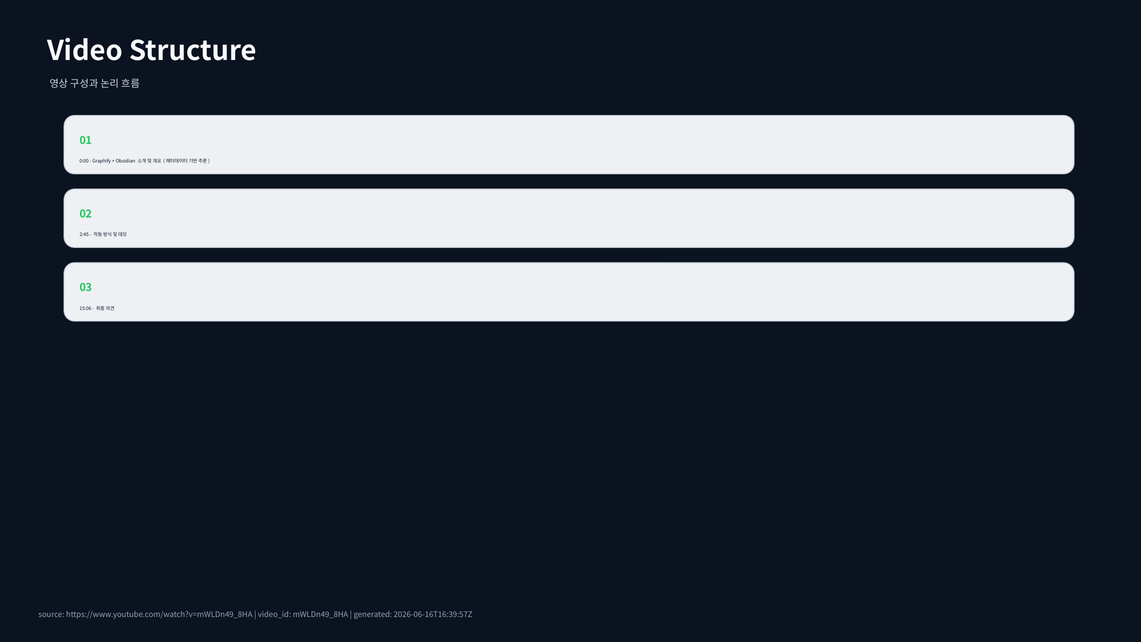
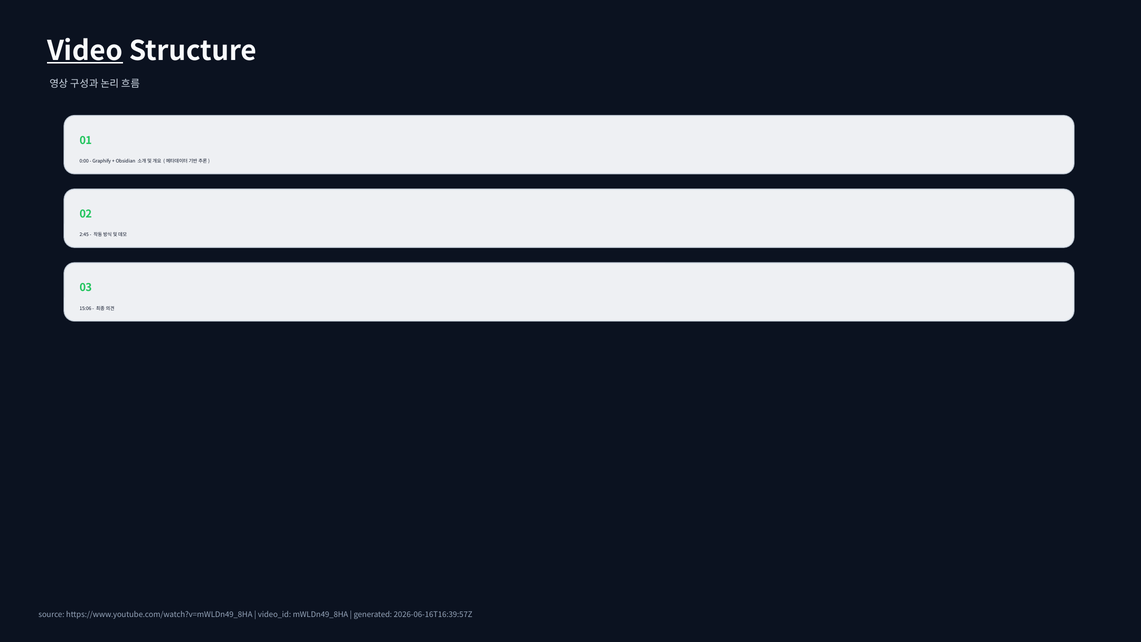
Video underline: none -> present
